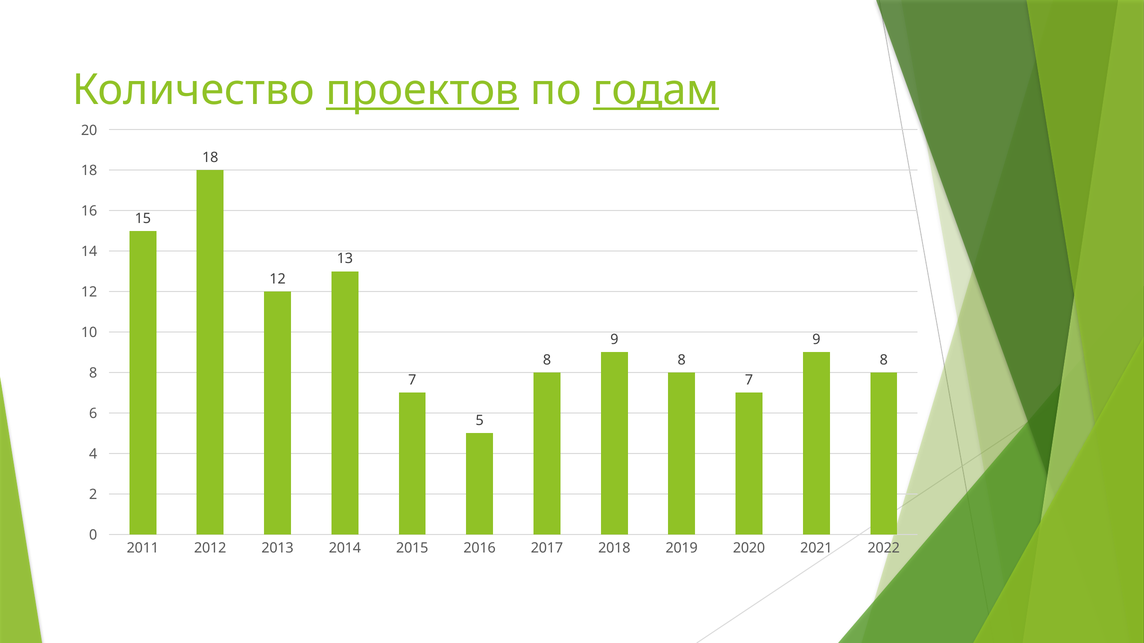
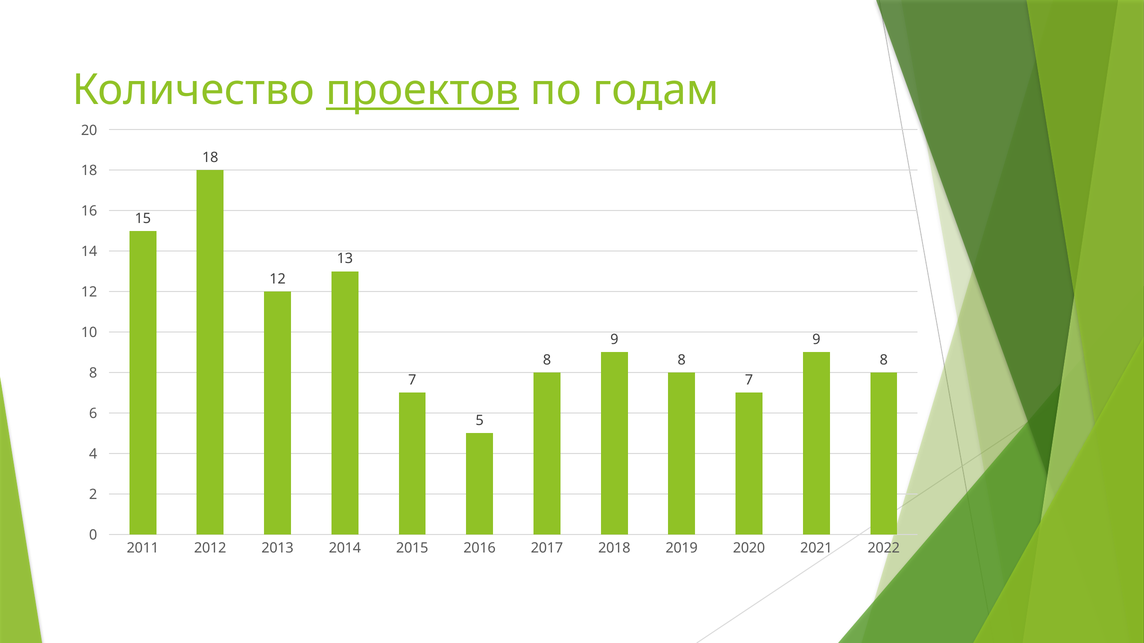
годам underline: present -> none
